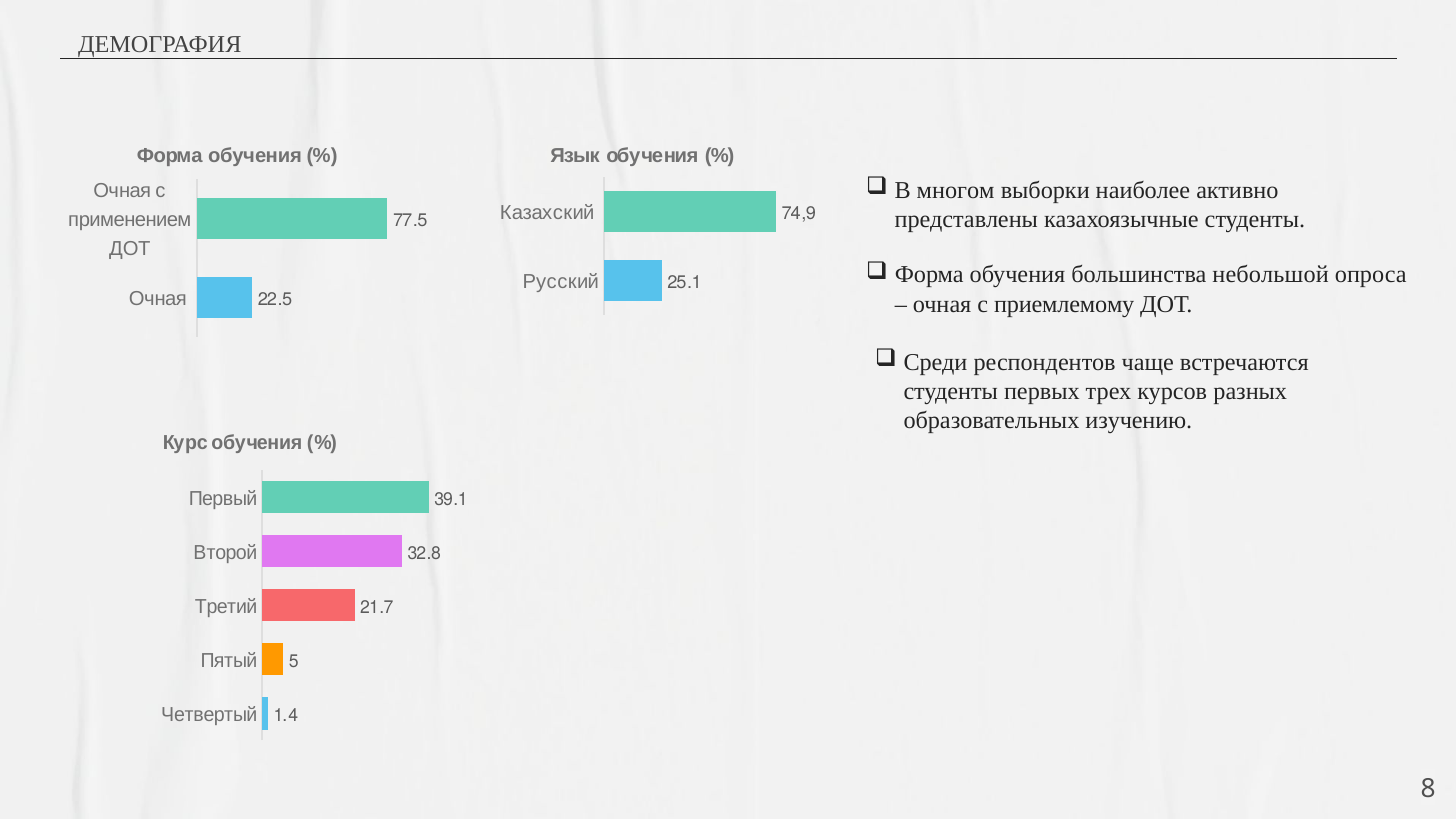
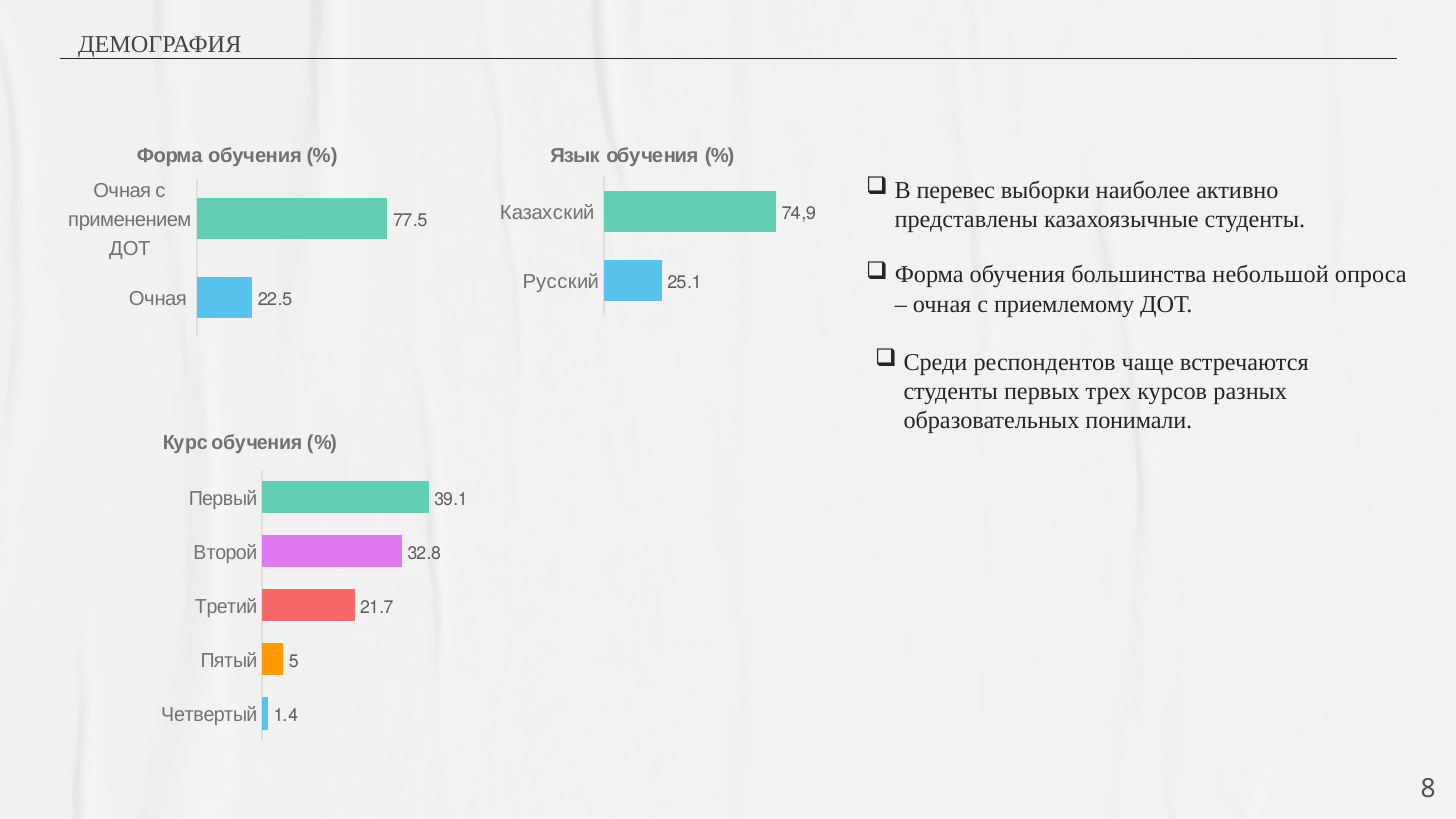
многом: многом -> перевес
изучению: изучению -> понимали
